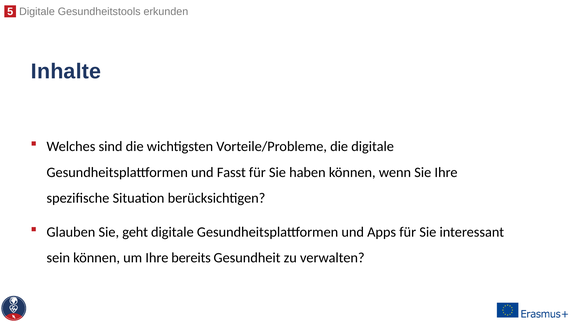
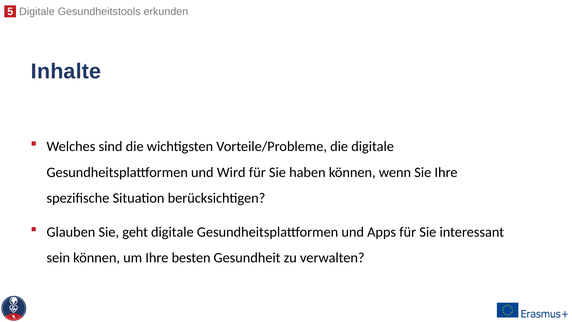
Fasst: Fasst -> Wird
bereits: bereits -> besten
